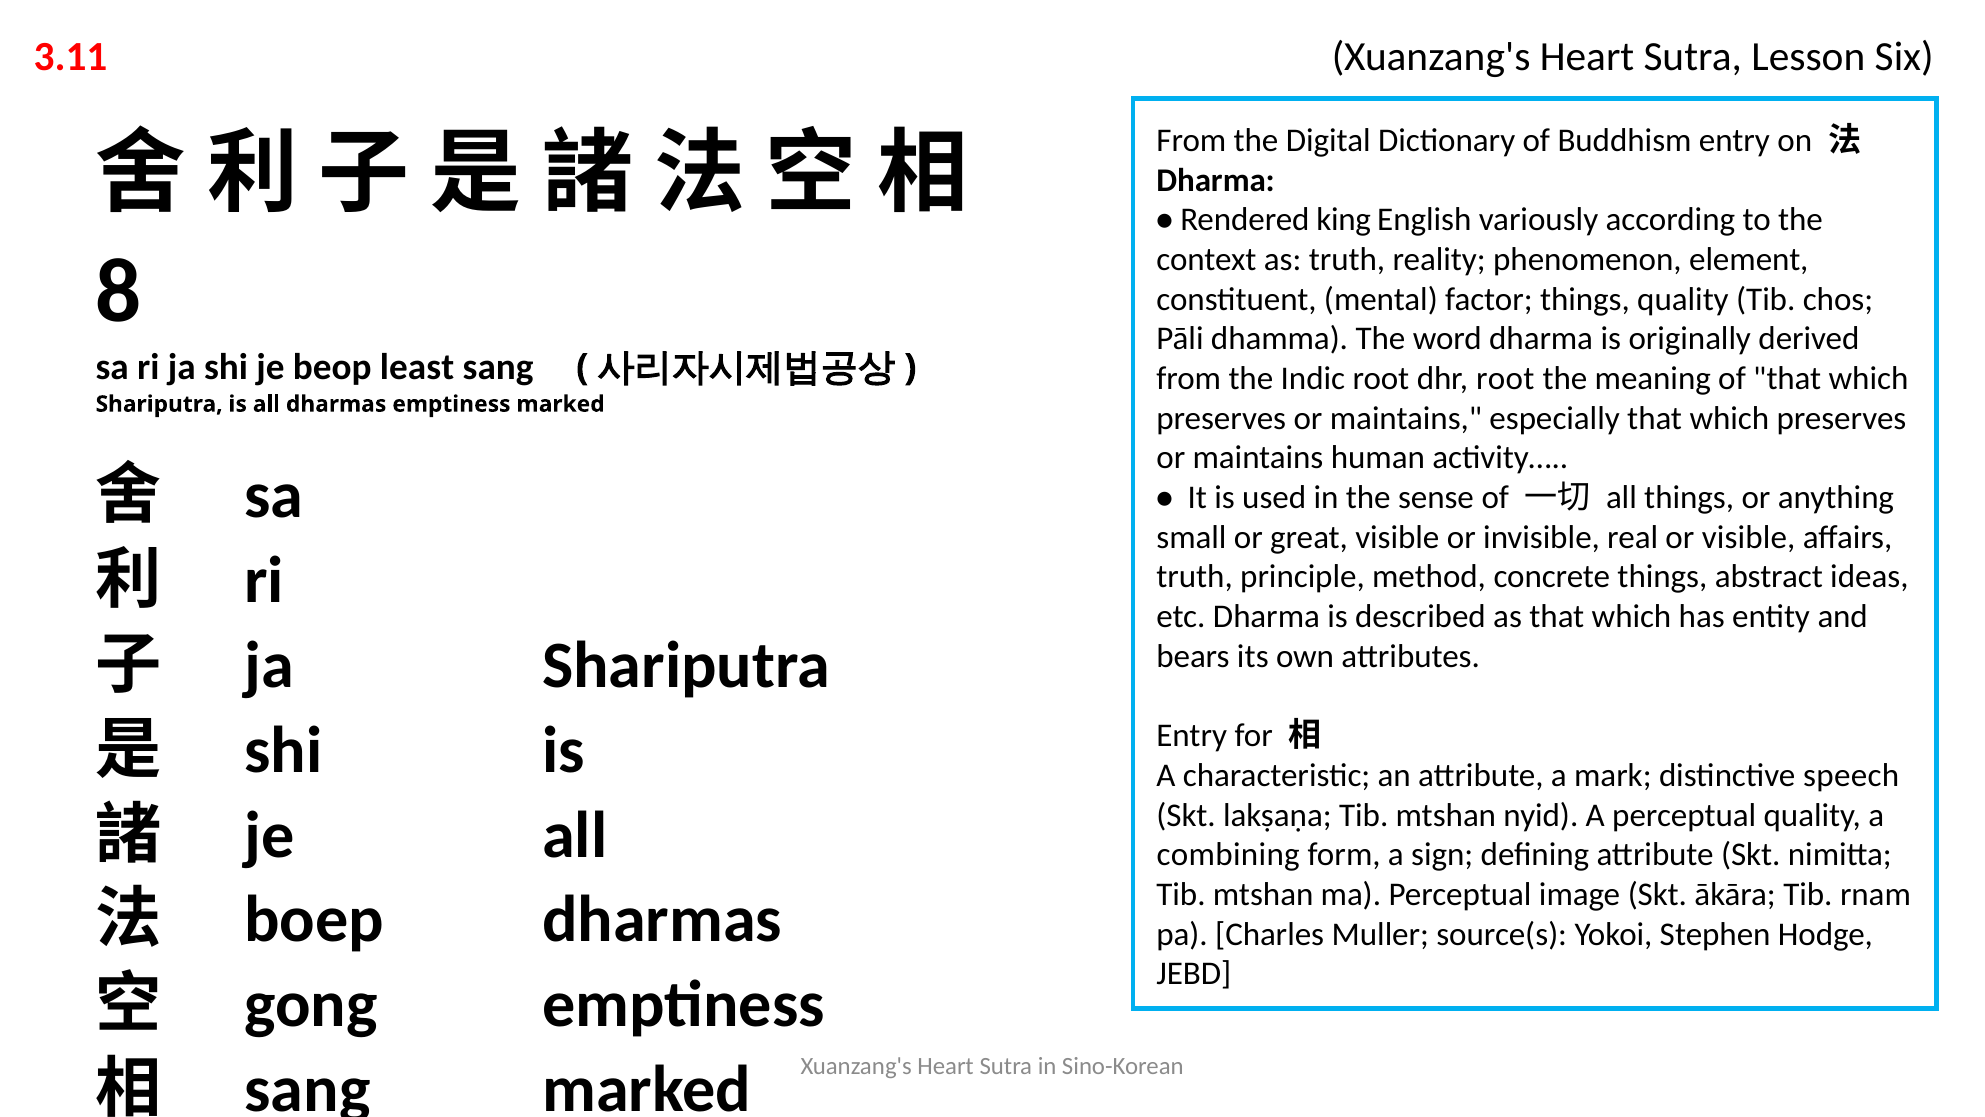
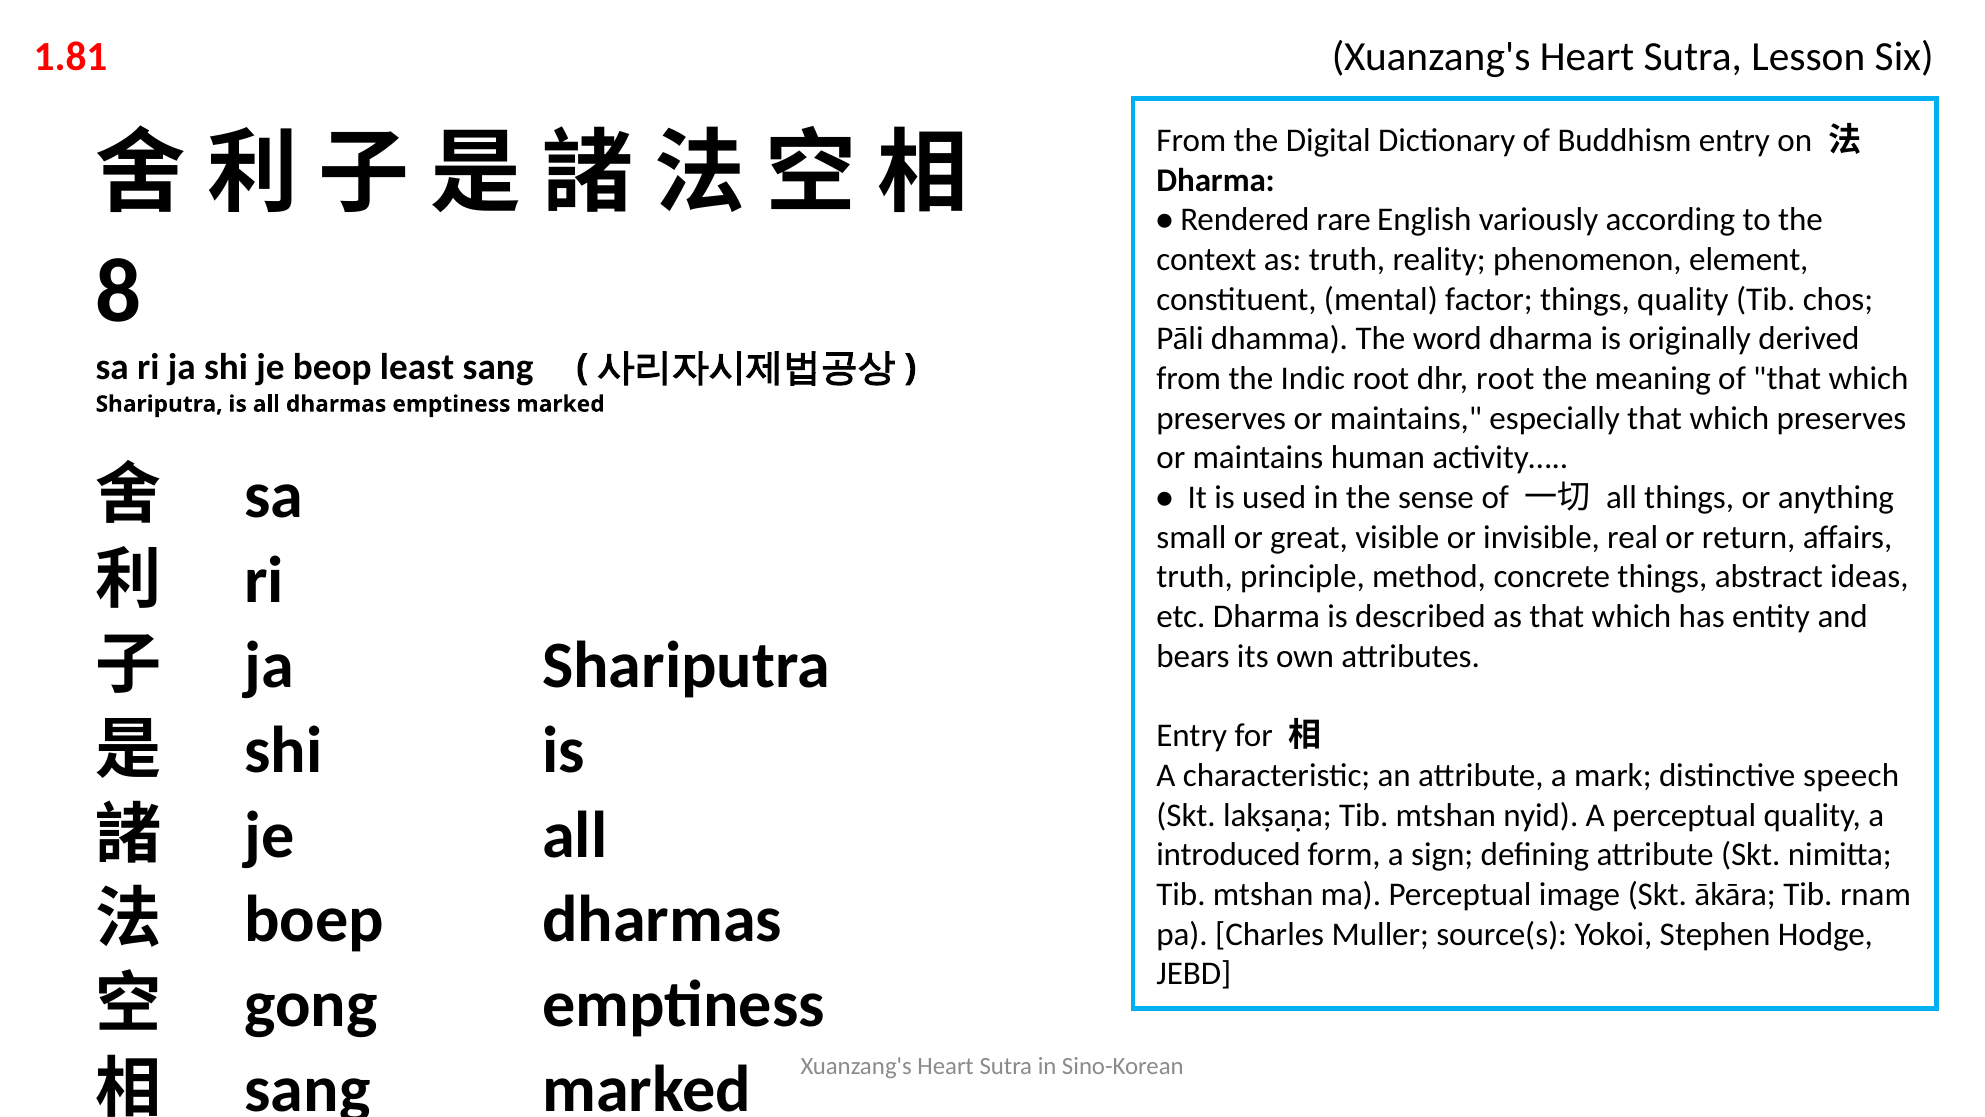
3.11: 3.11 -> 1.81
king: king -> rare
or visible: visible -> return
combining: combining -> introduced
